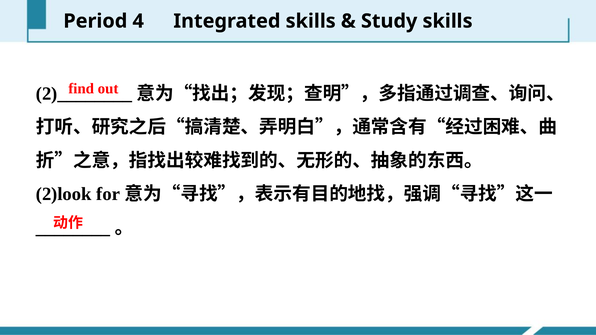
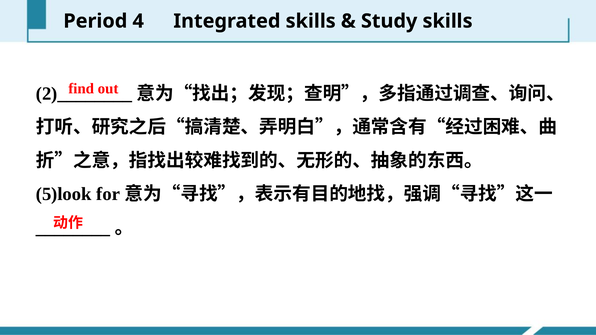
2)look: 2)look -> 5)look
